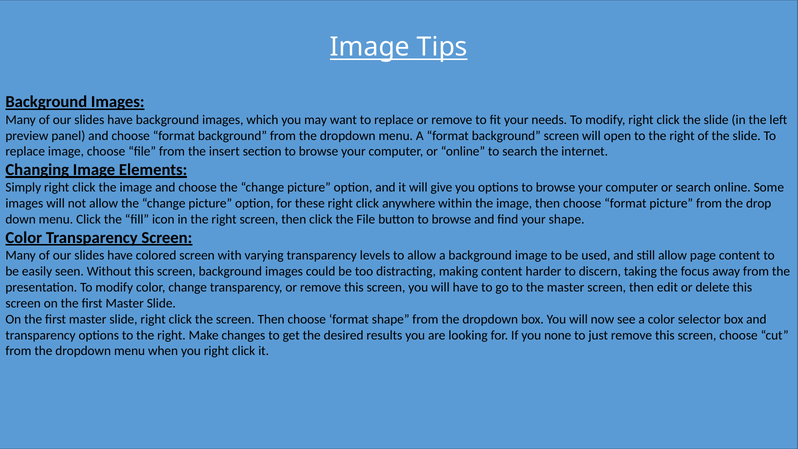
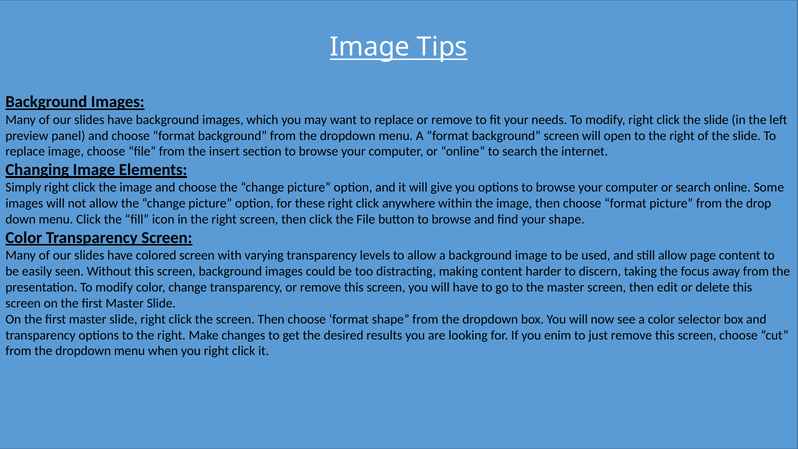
none: none -> enim
